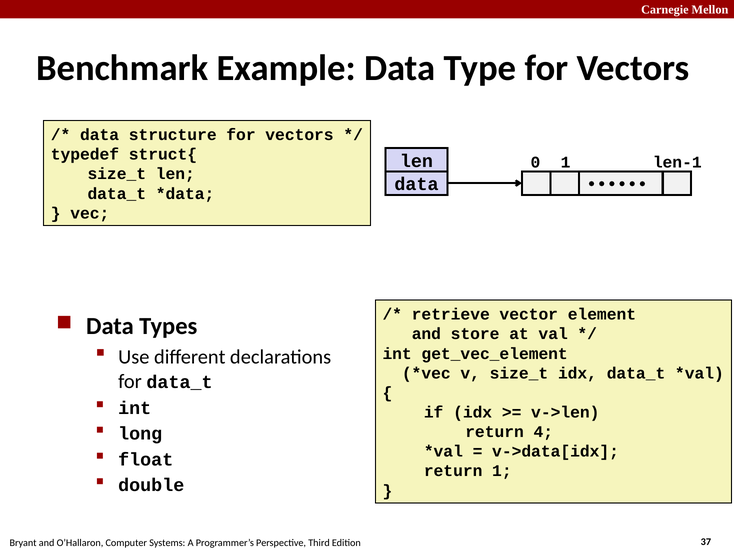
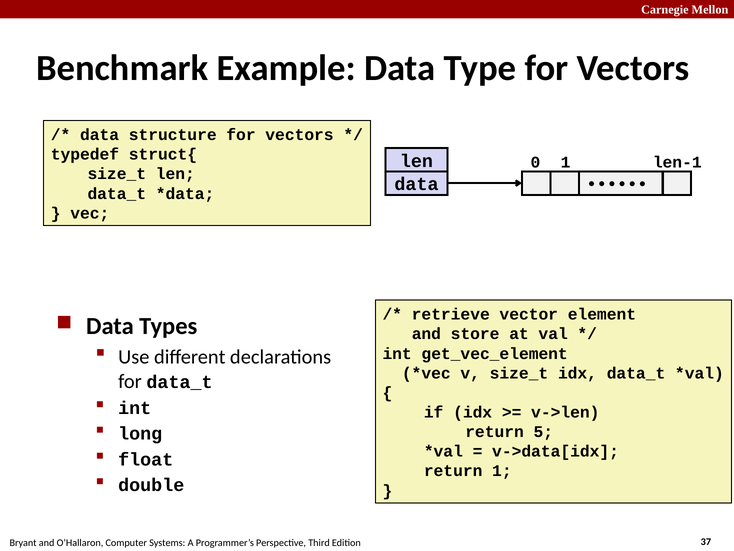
4: 4 -> 5
